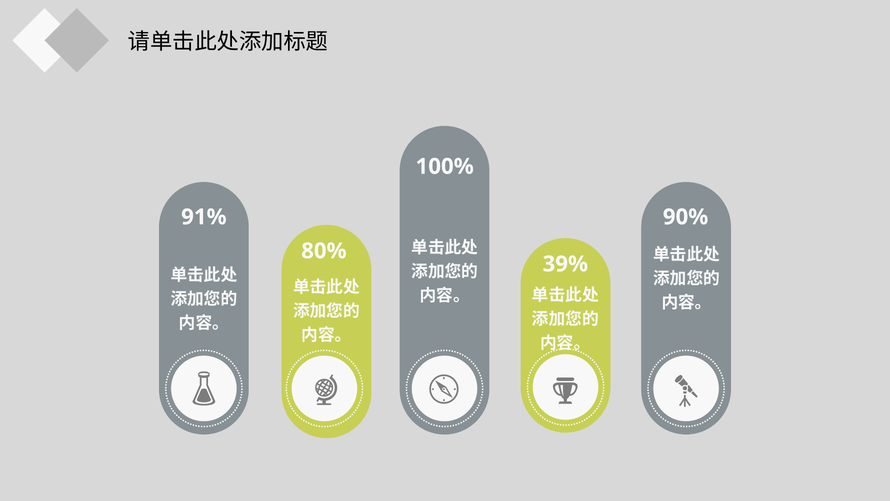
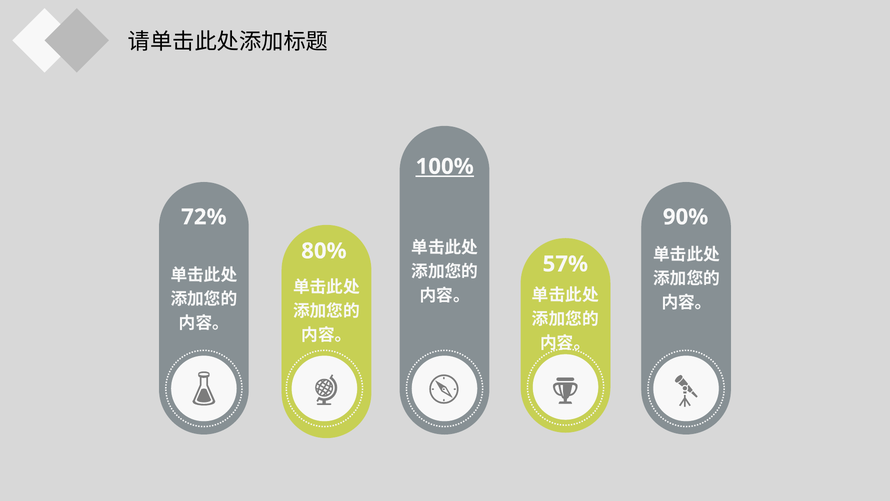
100% underline: none -> present
91%: 91% -> 72%
39%: 39% -> 57%
